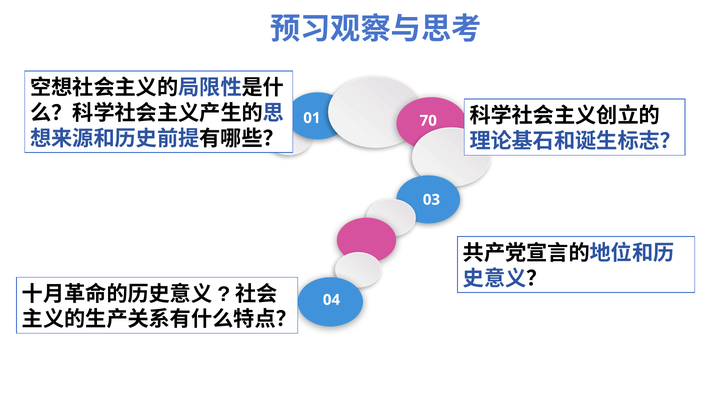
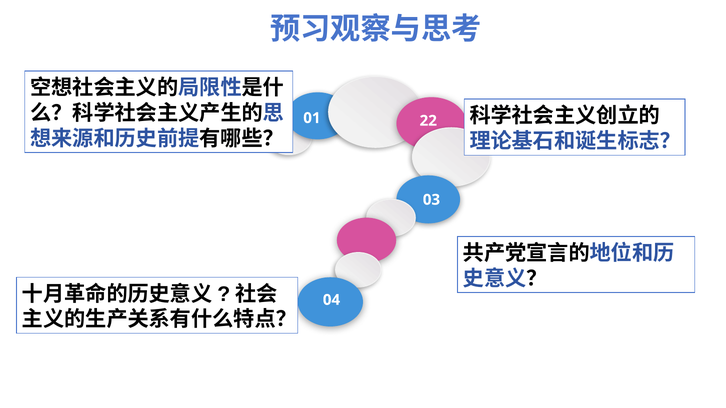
70: 70 -> 22
